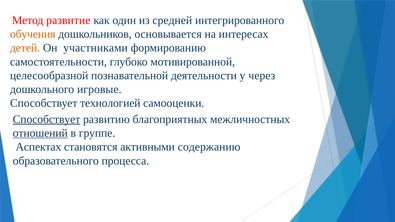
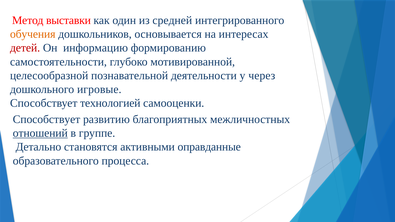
развитие: развитие -> выставки
детей colour: orange -> red
участниками: участниками -> информацию
Способствует at (47, 119) underline: present -> none
Аспектах: Аспектах -> Детально
содержанию: содержанию -> оправданные
